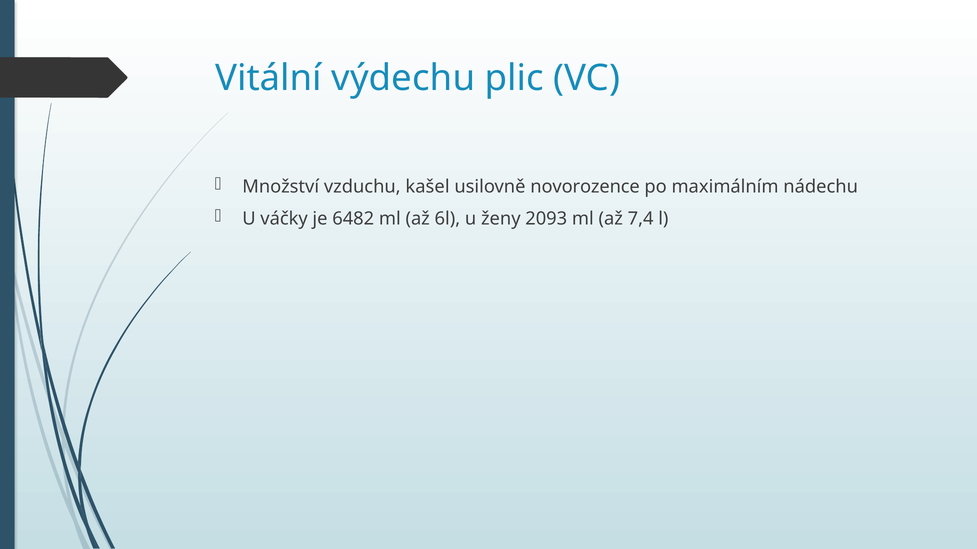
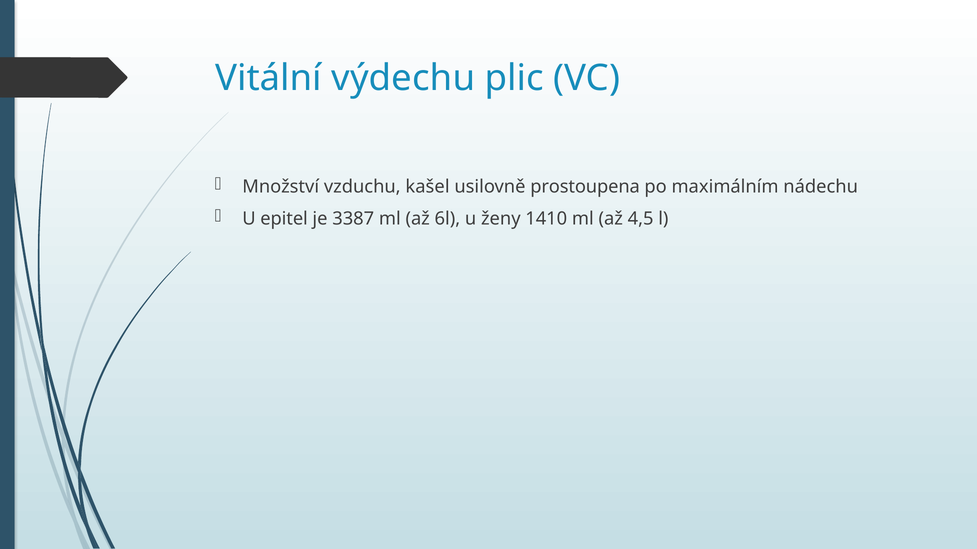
novorozence: novorozence -> prostoupena
váčky: váčky -> epitel
6482: 6482 -> 3387
2093: 2093 -> 1410
7,4: 7,4 -> 4,5
